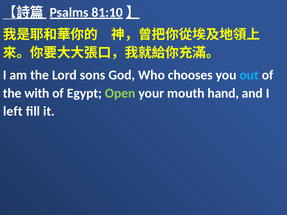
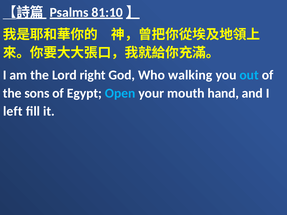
sons: sons -> right
chooses: chooses -> walking
with: with -> sons
Open colour: light green -> light blue
